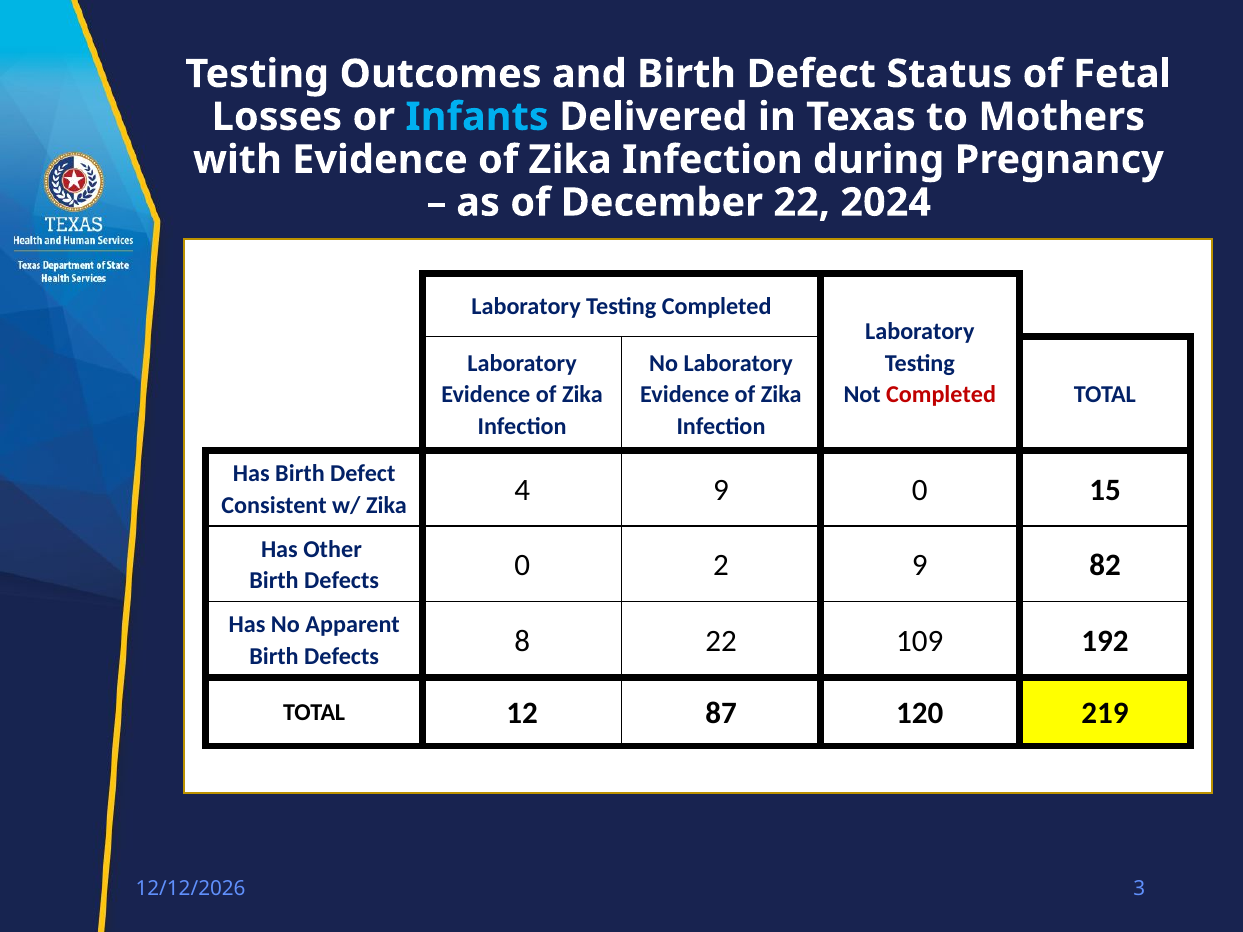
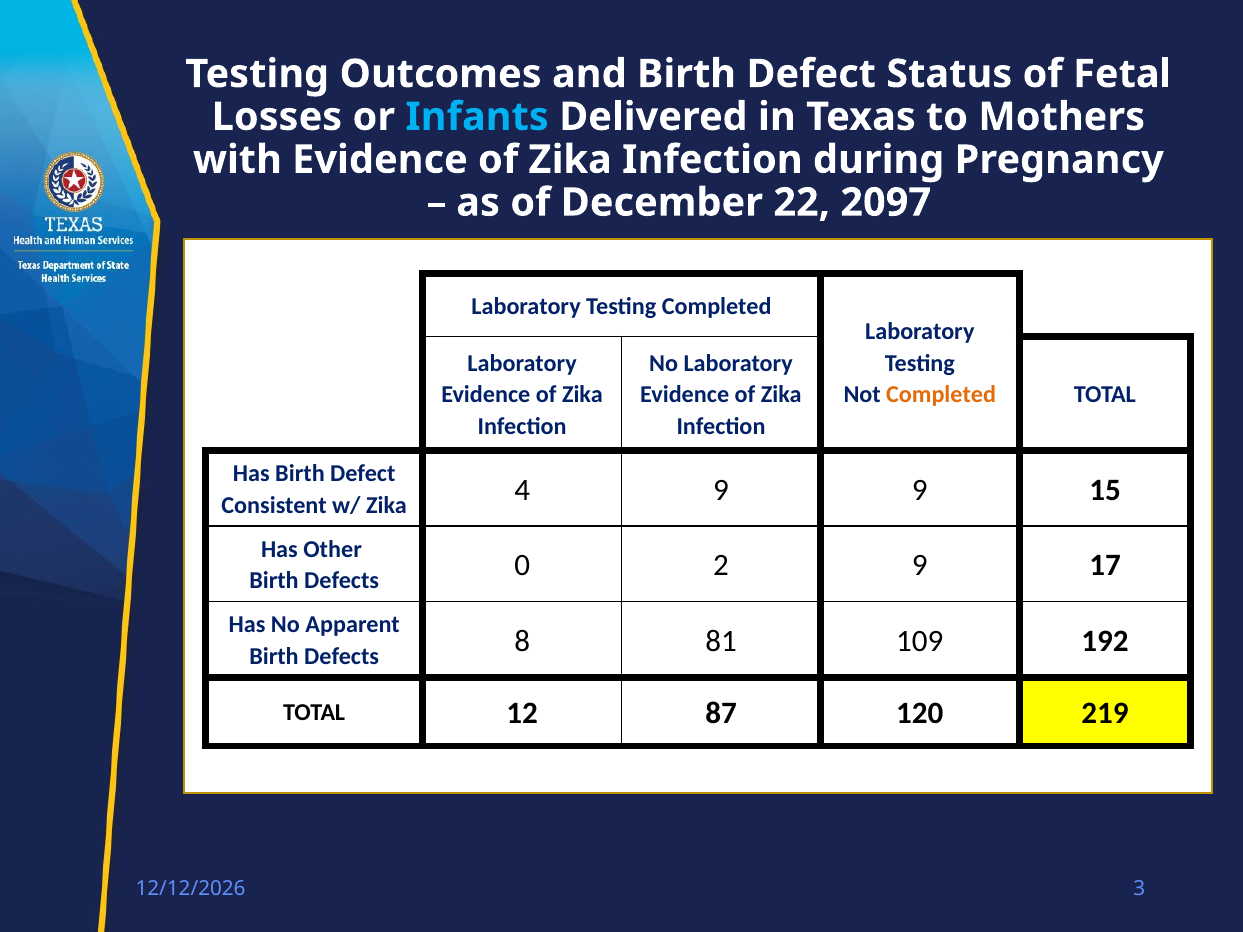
2024: 2024 -> 2097
Completed at (941, 395) colour: red -> orange
9 0: 0 -> 9
82: 82 -> 17
8 22: 22 -> 81
